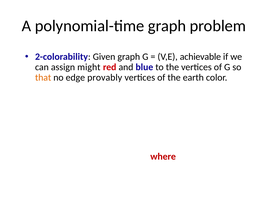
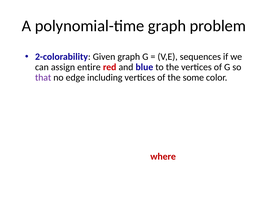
achievable: achievable -> sequences
might: might -> entire
that colour: orange -> purple
provably: provably -> including
earth: earth -> some
